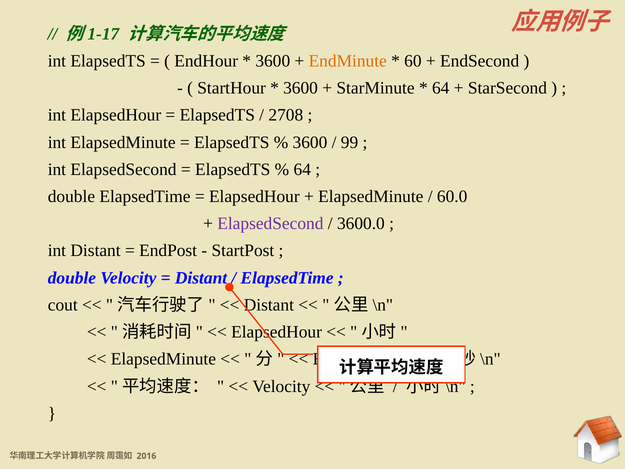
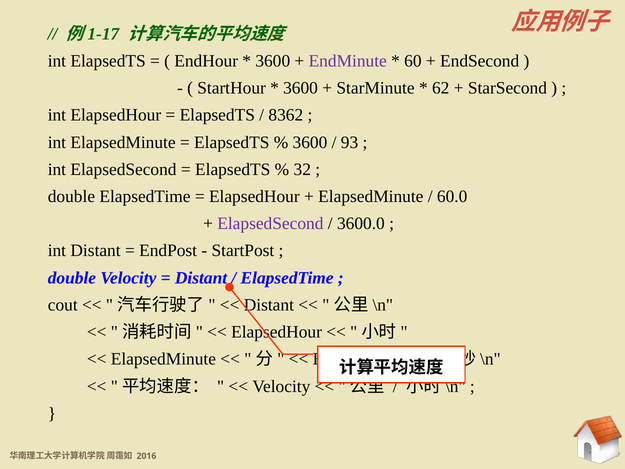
EndMinute colour: orange -> purple
64 at (441, 88): 64 -> 62
2708: 2708 -> 8362
99: 99 -> 93
64 at (302, 169): 64 -> 32
